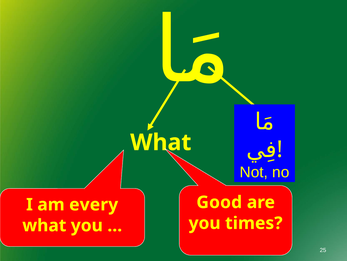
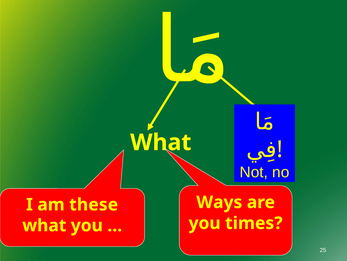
Good: Good -> Ways
every: every -> these
